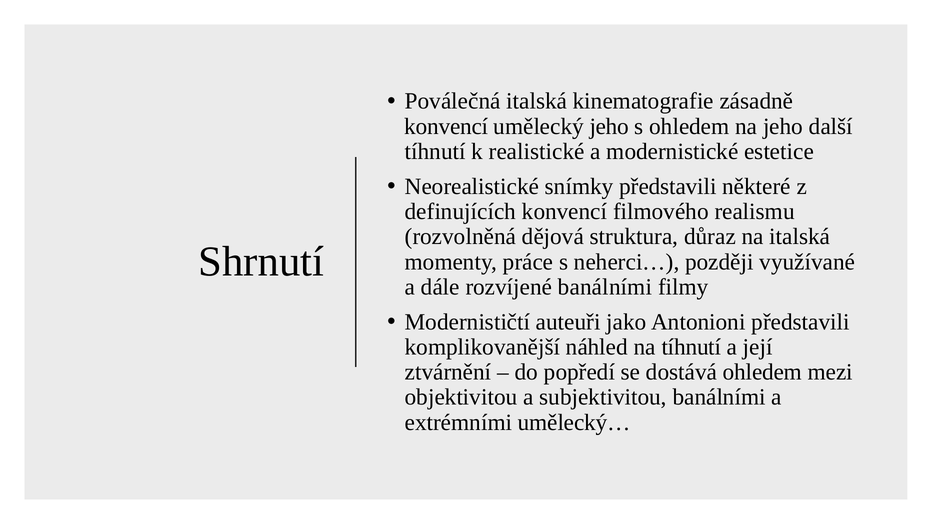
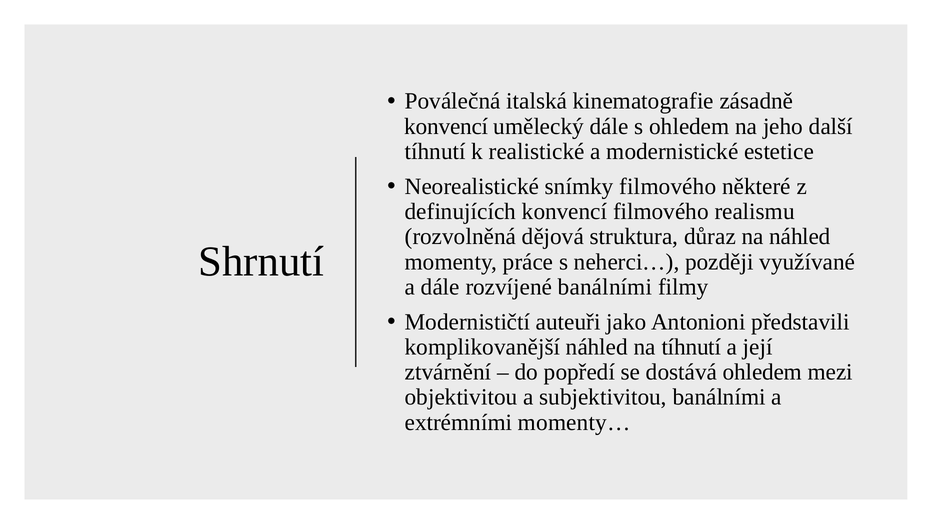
umělecký jeho: jeho -> dále
snímky představili: představili -> filmového
na italská: italská -> náhled
umělecký…: umělecký… -> momenty…
